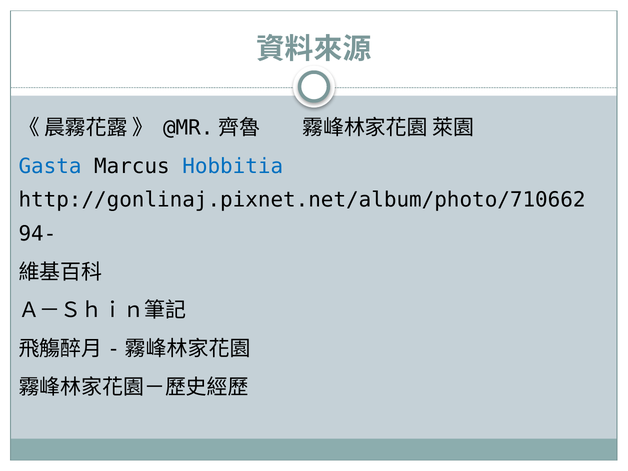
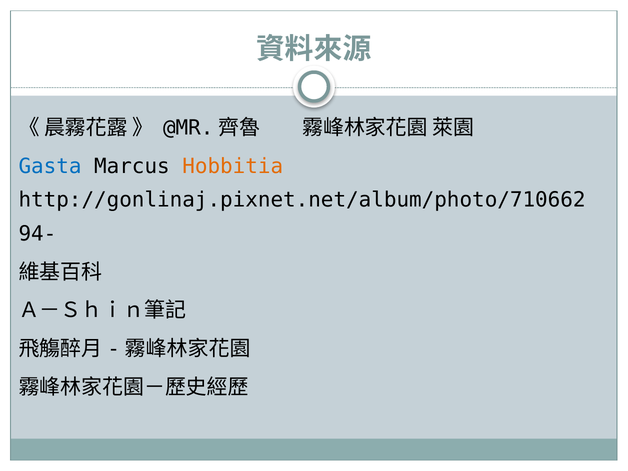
Hobbitia colour: blue -> orange
